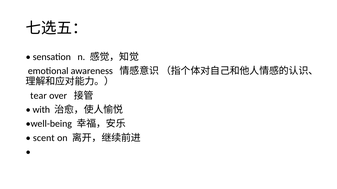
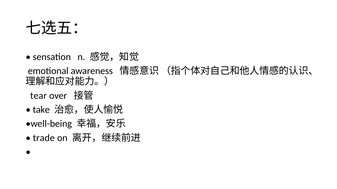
with: with -> take
scent: scent -> trade
